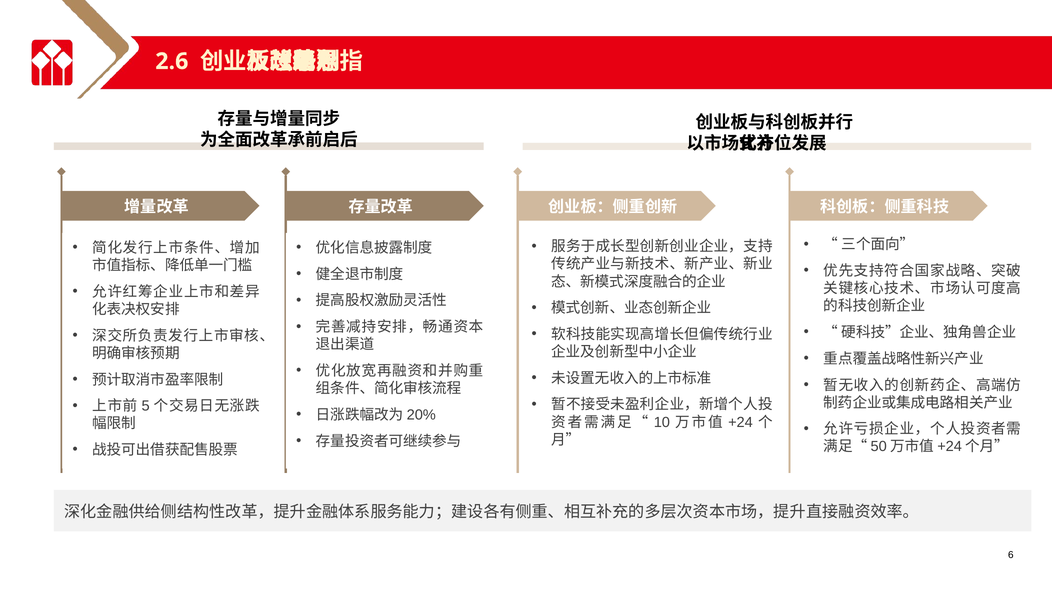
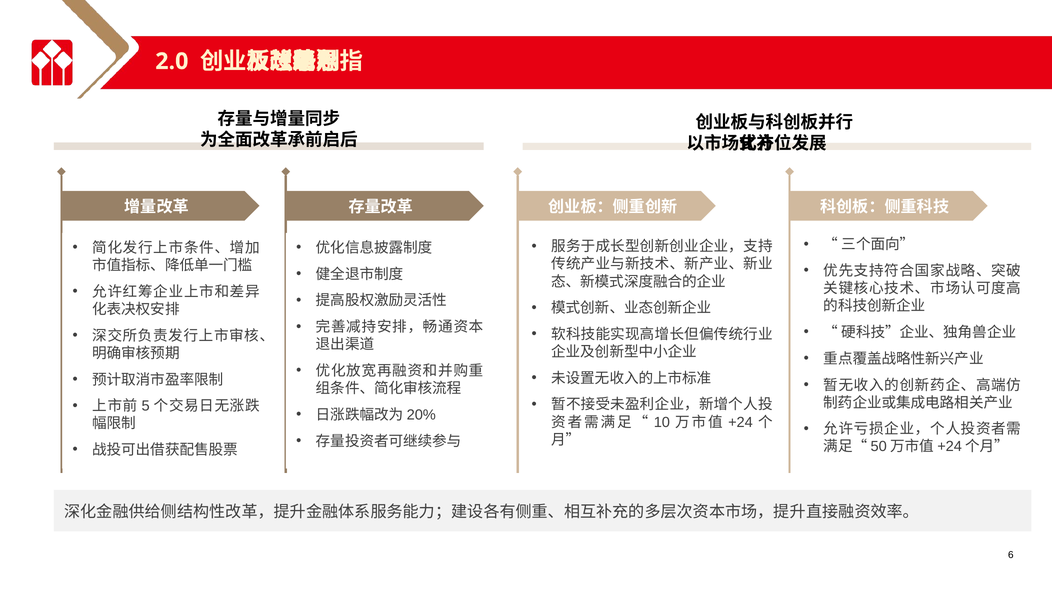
2.6: 2.6 -> 2.0
